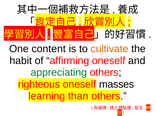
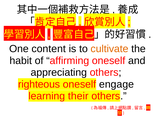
appreciating colour: green -> black
masses: masses -> engage
than: than -> their
